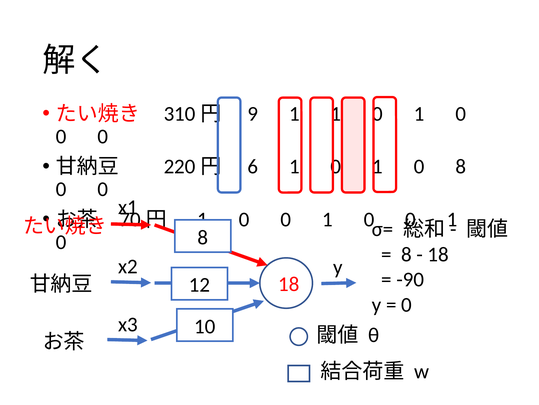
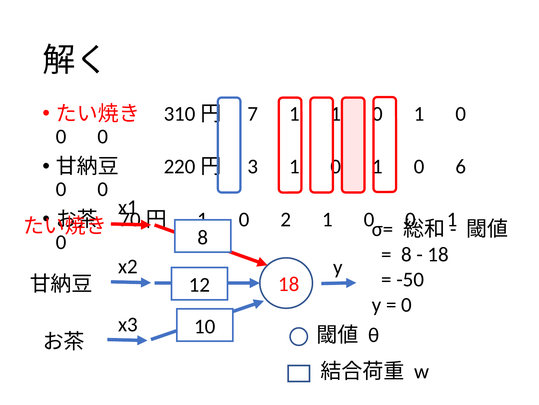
9: 9 -> 7
6: 6 -> 3
0 8: 8 -> 6
0 at (286, 219): 0 -> 2
-90: -90 -> -50
